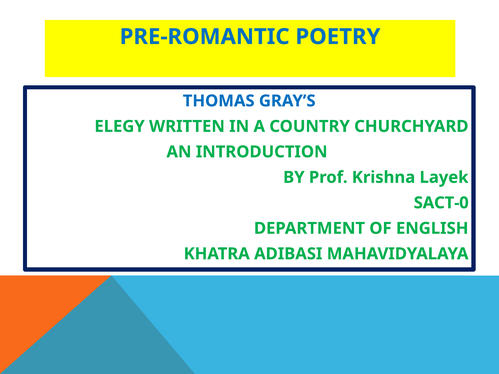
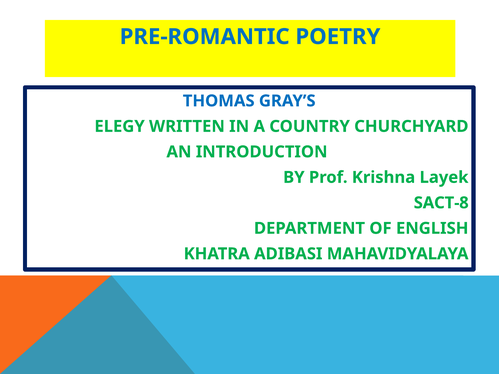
SACT-0: SACT-0 -> SACT-8
